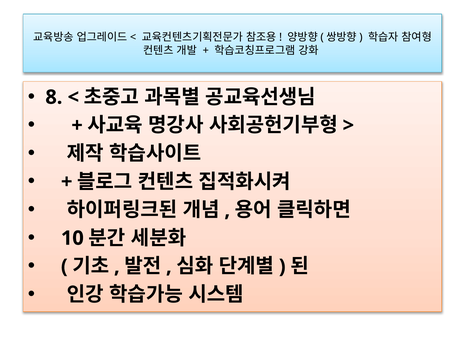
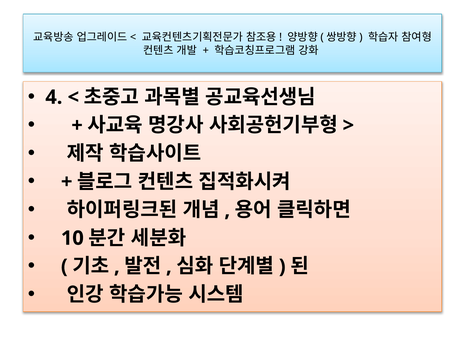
8: 8 -> 4
